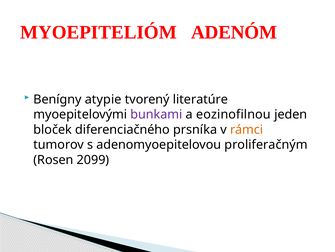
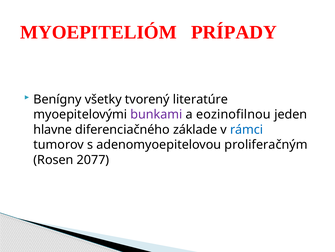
ADENÓM: ADENÓM -> PRÍPADY
atypie: atypie -> všetky
bloček: bloček -> hlavne
prsníka: prsníka -> základe
rámci colour: orange -> blue
2099: 2099 -> 2077
